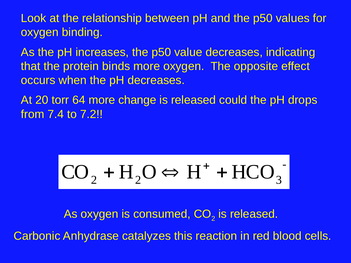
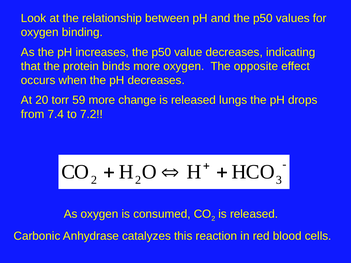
64: 64 -> 59
could: could -> lungs
